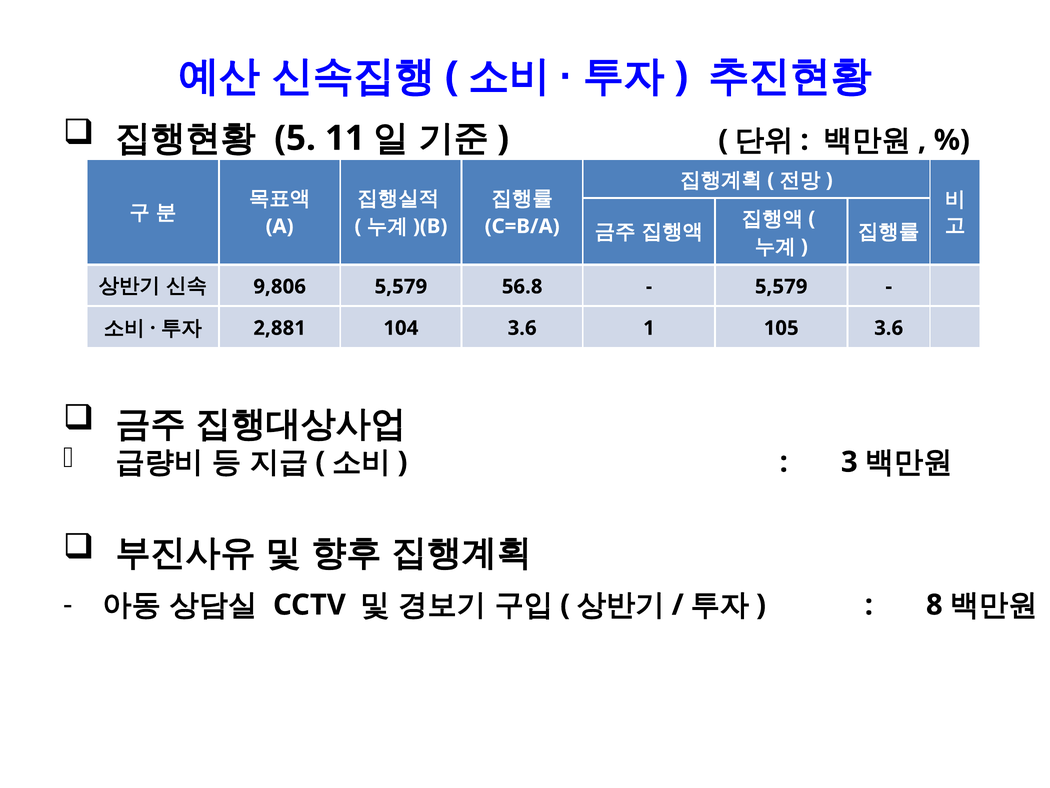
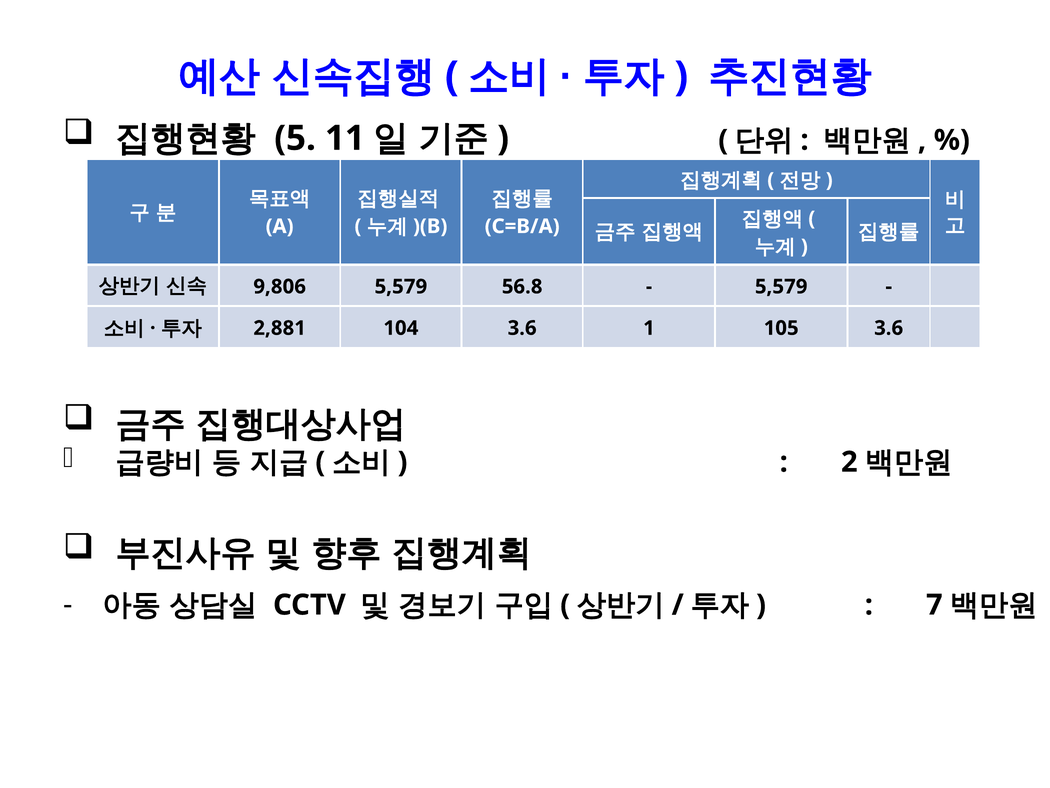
3: 3 -> 2
8: 8 -> 7
